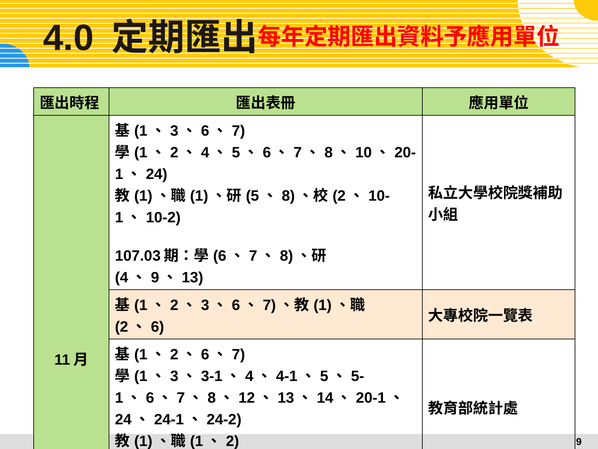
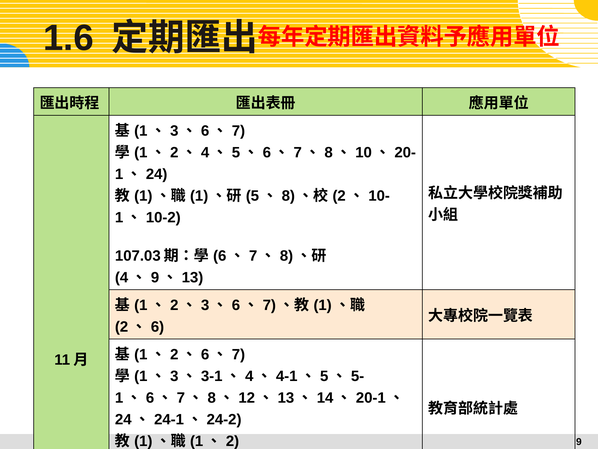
4.0: 4.0 -> 1.6
